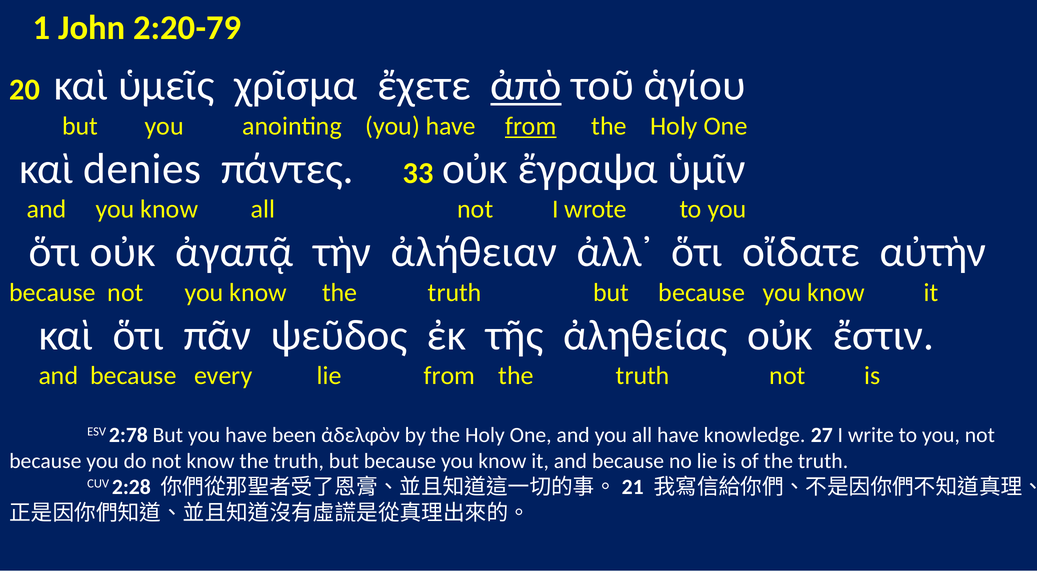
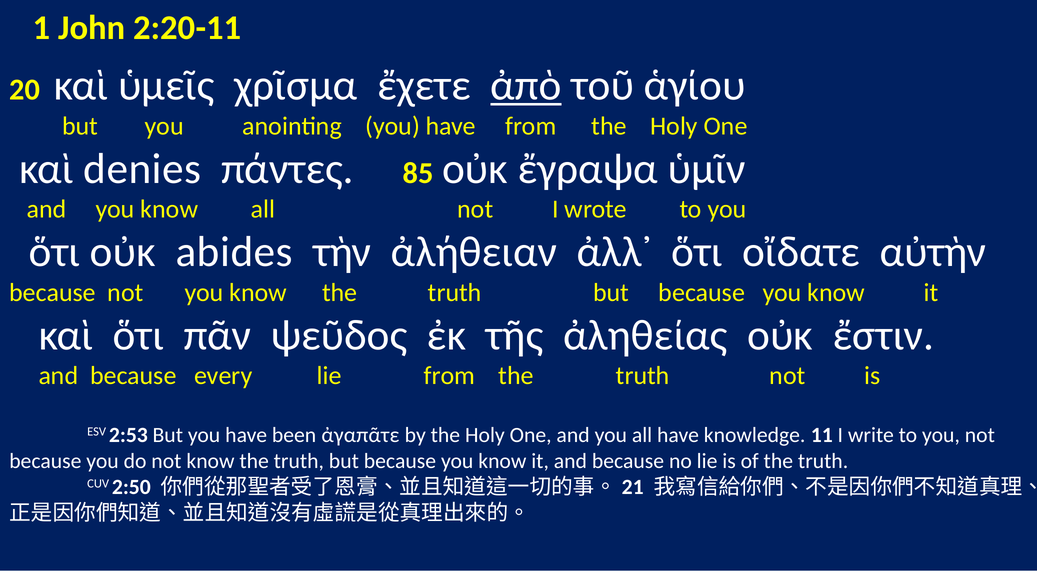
2:20-79: 2:20-79 -> 2:20-11
from at (531, 126) underline: present -> none
33: 33 -> 85
ἀγαπᾷ: ἀγαπᾷ -> abides
2:78: 2:78 -> 2:53
ἀδελφὸν: ἀδελφὸν -> ἀγαπᾶτε
27: 27 -> 11
2:28: 2:28 -> 2:50
